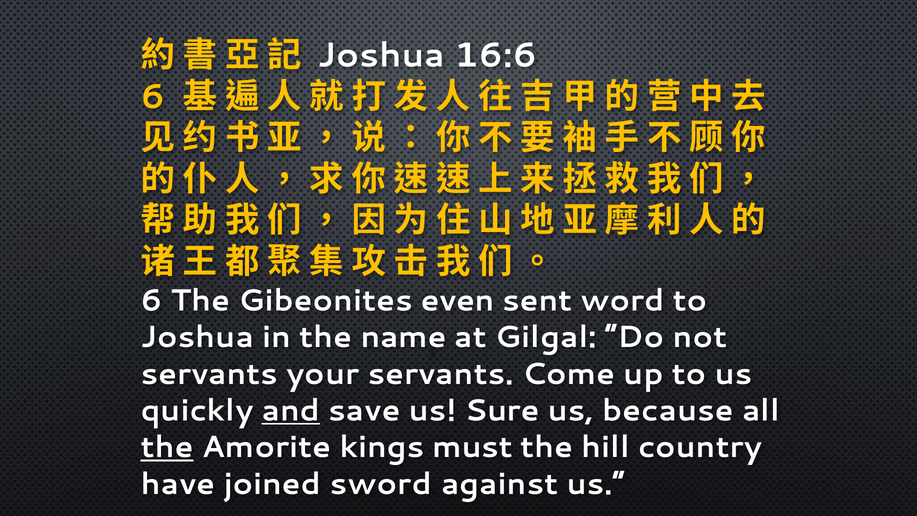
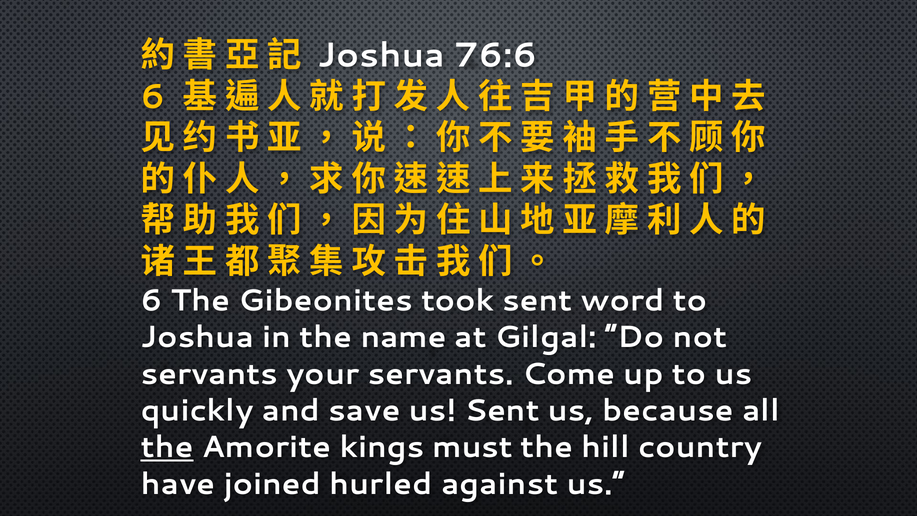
16:6: 16:6 -> 76:6
even: even -> took
and underline: present -> none
us Sure: Sure -> Sent
sword: sword -> hurled
